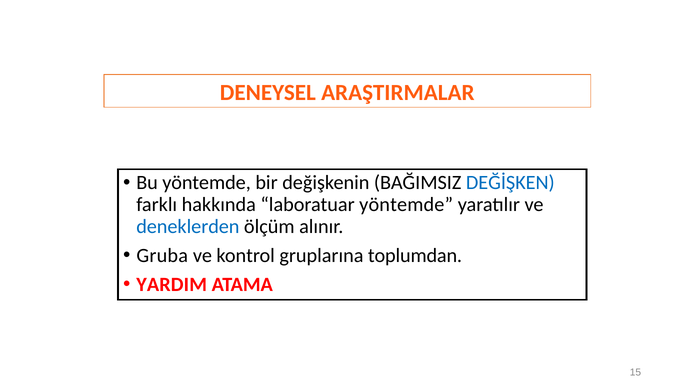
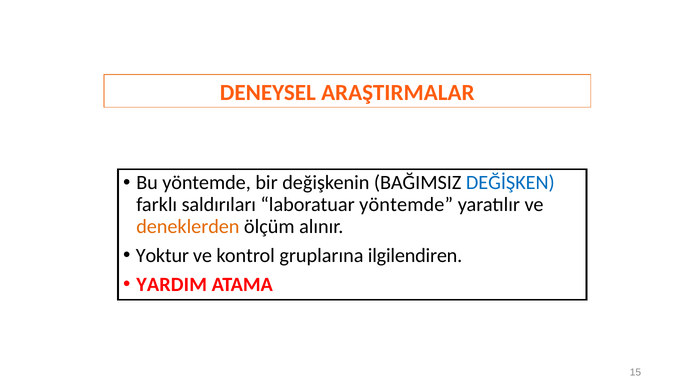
hakkında: hakkında -> saldırıları
deneklerden colour: blue -> orange
Gruba: Gruba -> Yoktur
toplumdan: toplumdan -> ilgilendiren
